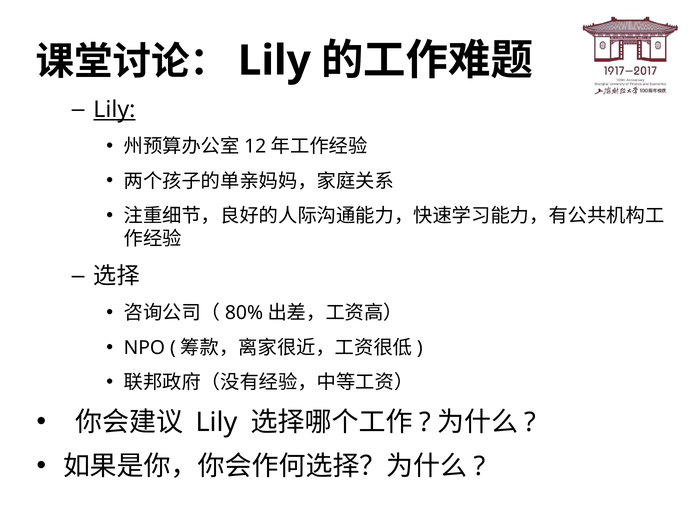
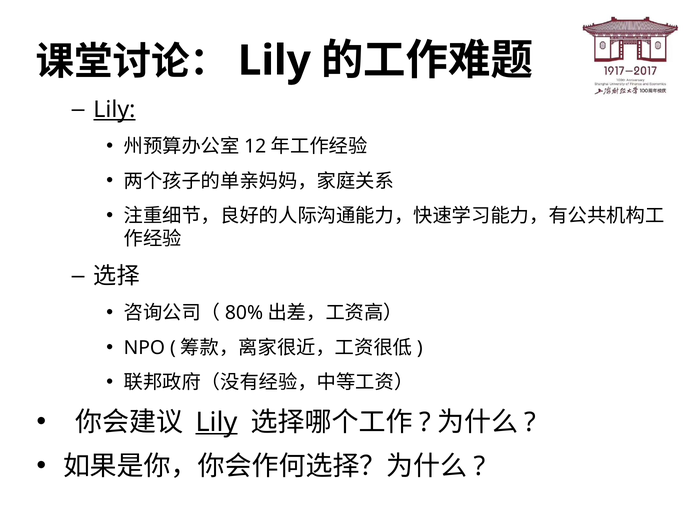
Lily at (217, 423) underline: none -> present
